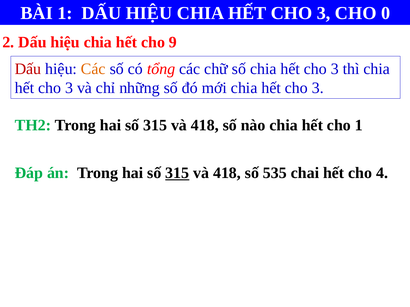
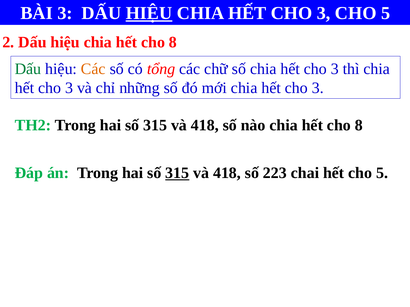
BÀI 1: 1 -> 3
HIỆU at (149, 13) underline: none -> present
3 CHO 0: 0 -> 5
9 at (173, 42): 9 -> 8
Dấu at (28, 69) colour: red -> green
1 at (359, 125): 1 -> 8
535: 535 -> 223
hết cho 4: 4 -> 5
